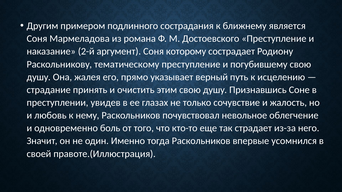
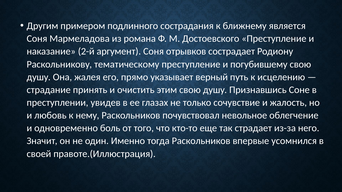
которому: которому -> отрывков
